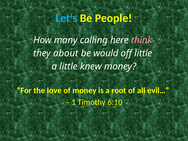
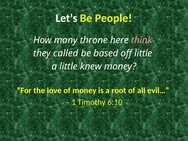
Let’s colour: light blue -> white
calling: calling -> throne
about: about -> called
would: would -> based
